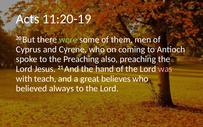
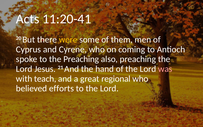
11:20-19: 11:20-19 -> 11:20-41
were colour: light green -> yellow
believes: believes -> regional
always: always -> efforts
